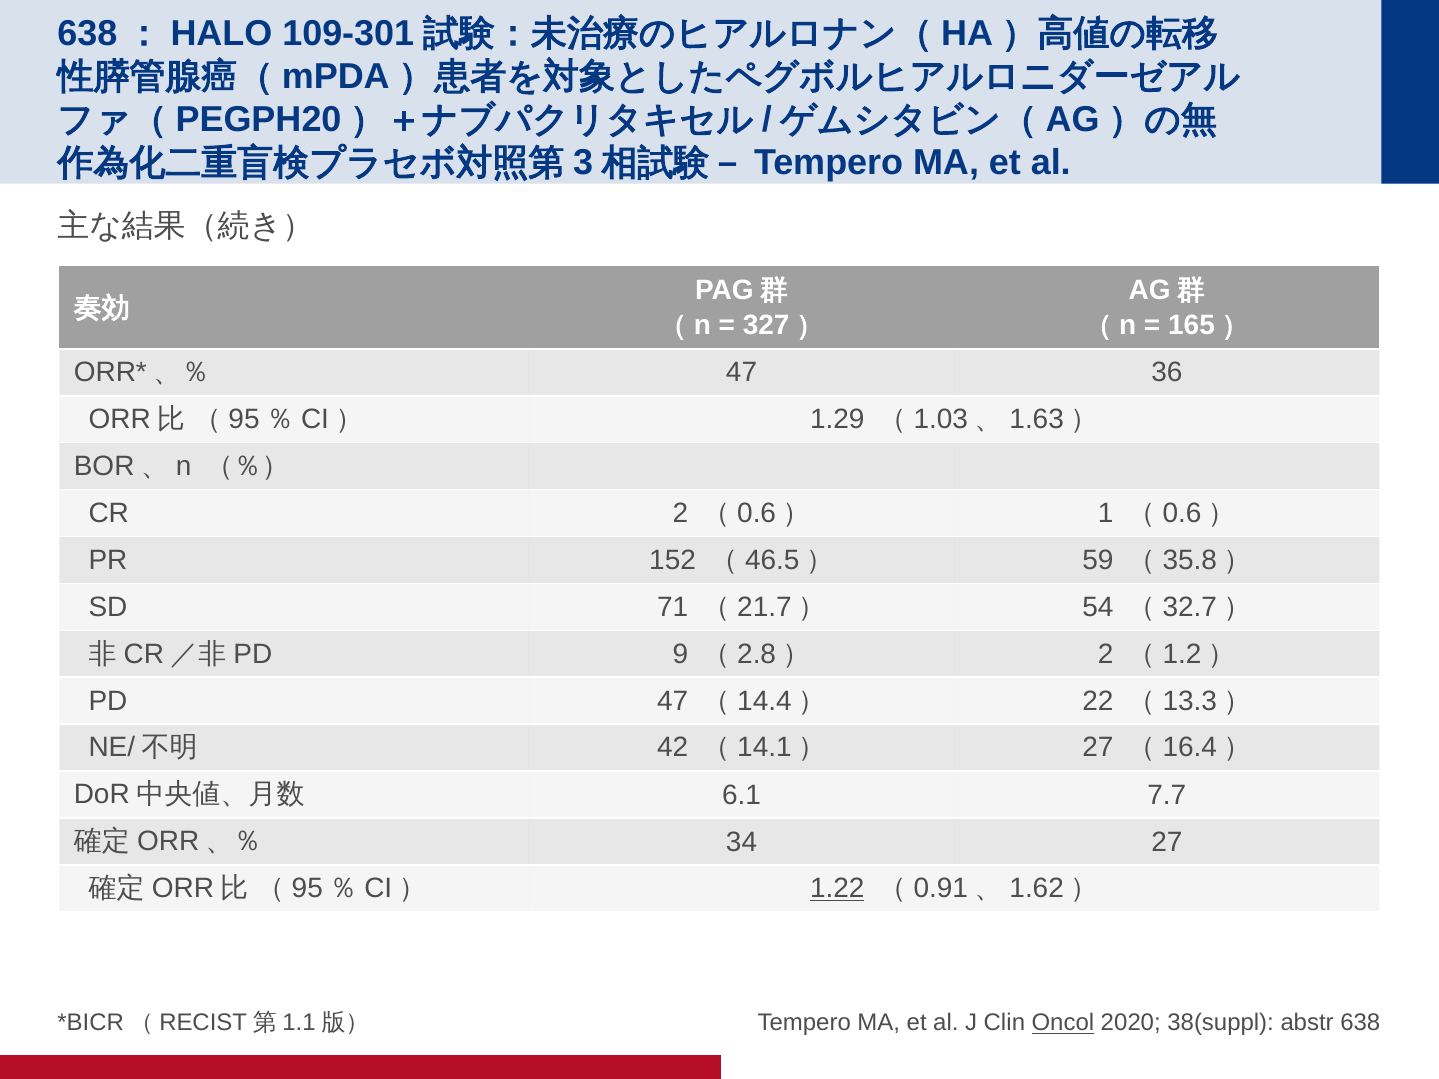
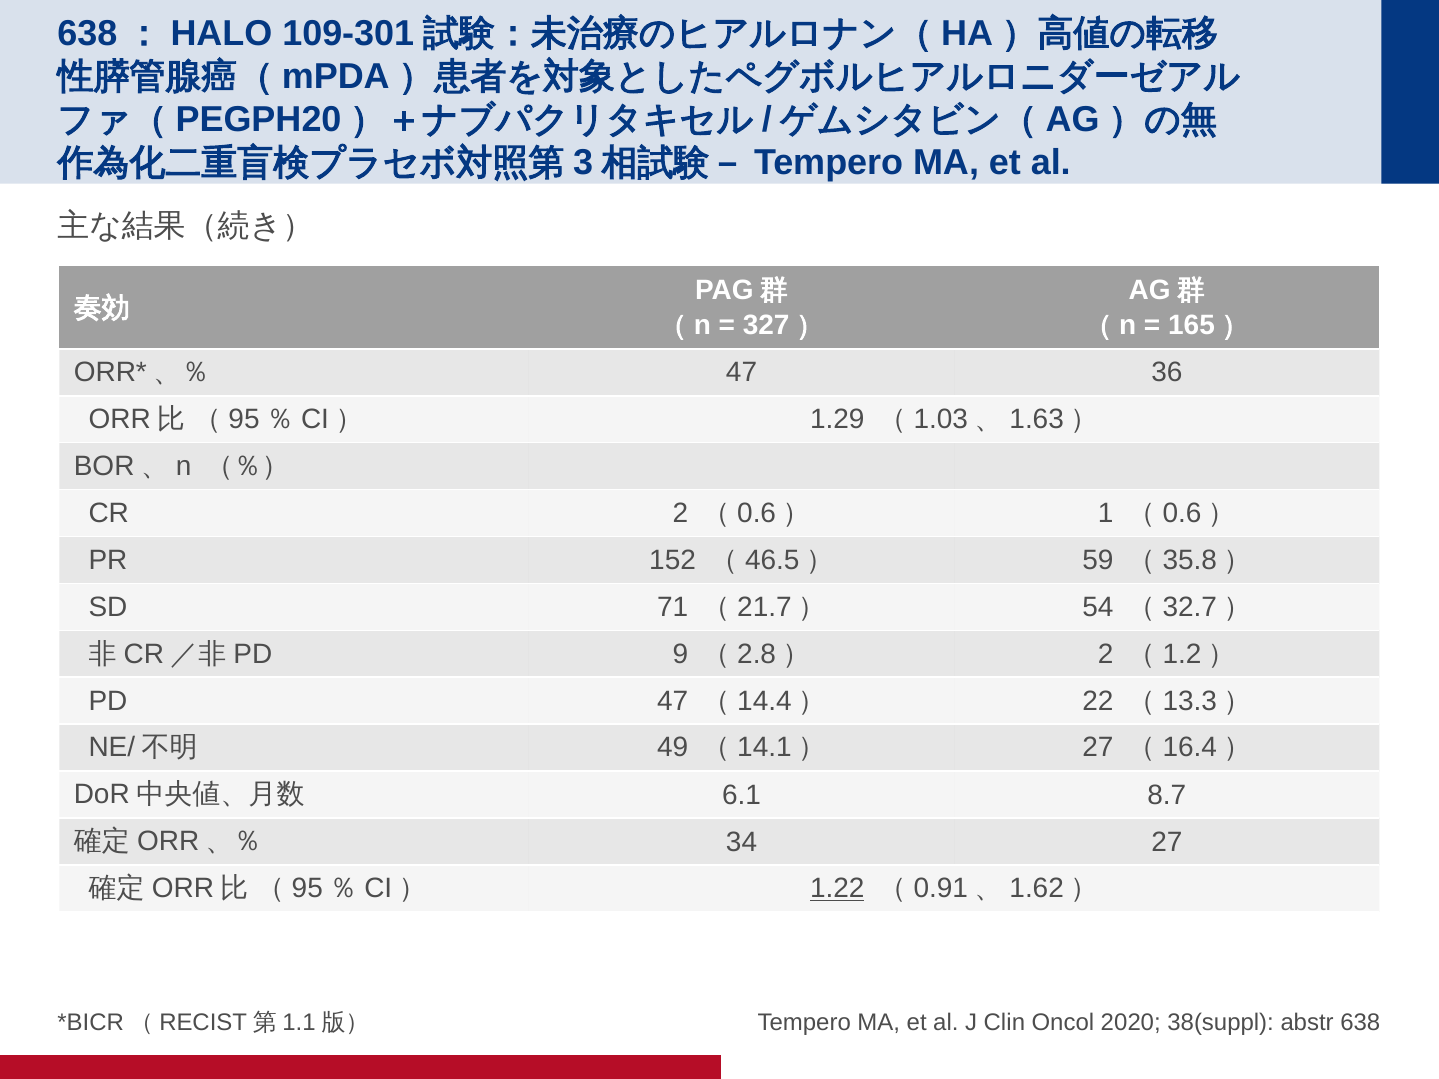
42: 42 -> 49
7.7: 7.7 -> 8.7
Oncol underline: present -> none
